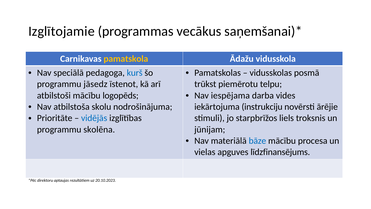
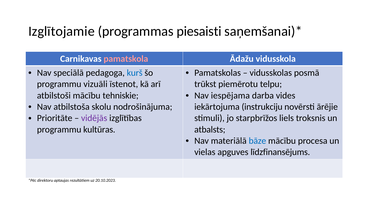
vecākus: vecākus -> piesaisti
pamatskola colour: yellow -> pink
jāsedz: jāsedz -> vizuāli
logopēds: logopēds -> tehniskie
vidējās colour: blue -> purple
skolēna: skolēna -> kultūras
jūnijam: jūnijam -> atbalsts
